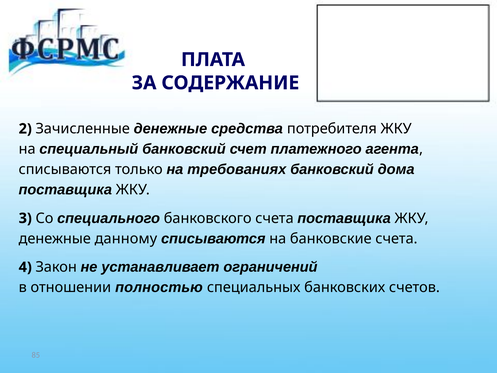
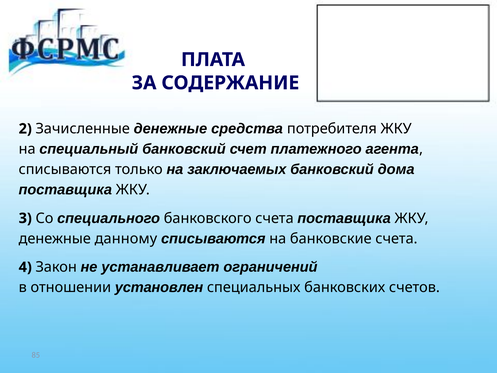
требованиях: требованиях -> заключаемых
полностью: полностью -> установлен
